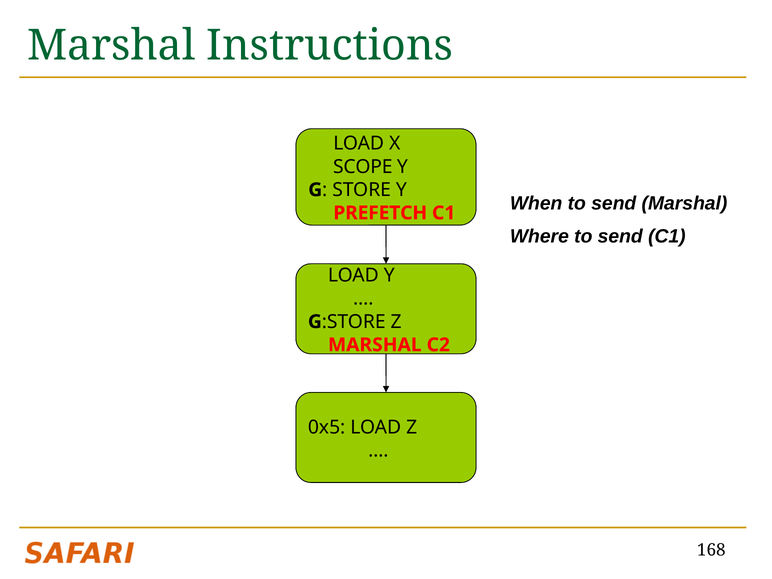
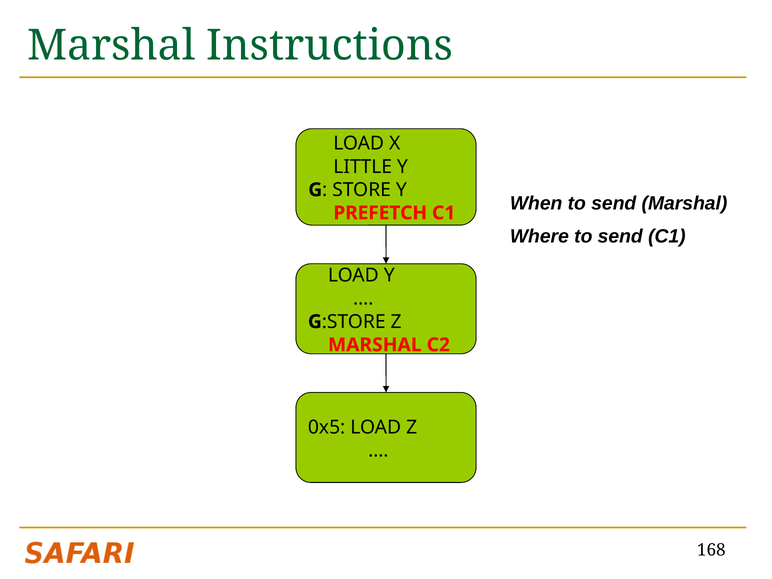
SCOPE: SCOPE -> LITTLE
